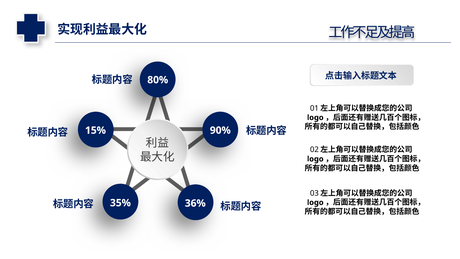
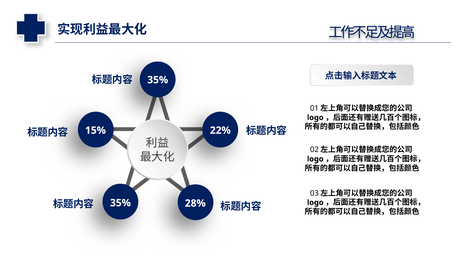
80% at (158, 80): 80% -> 35%
90%: 90% -> 22%
36%: 36% -> 28%
